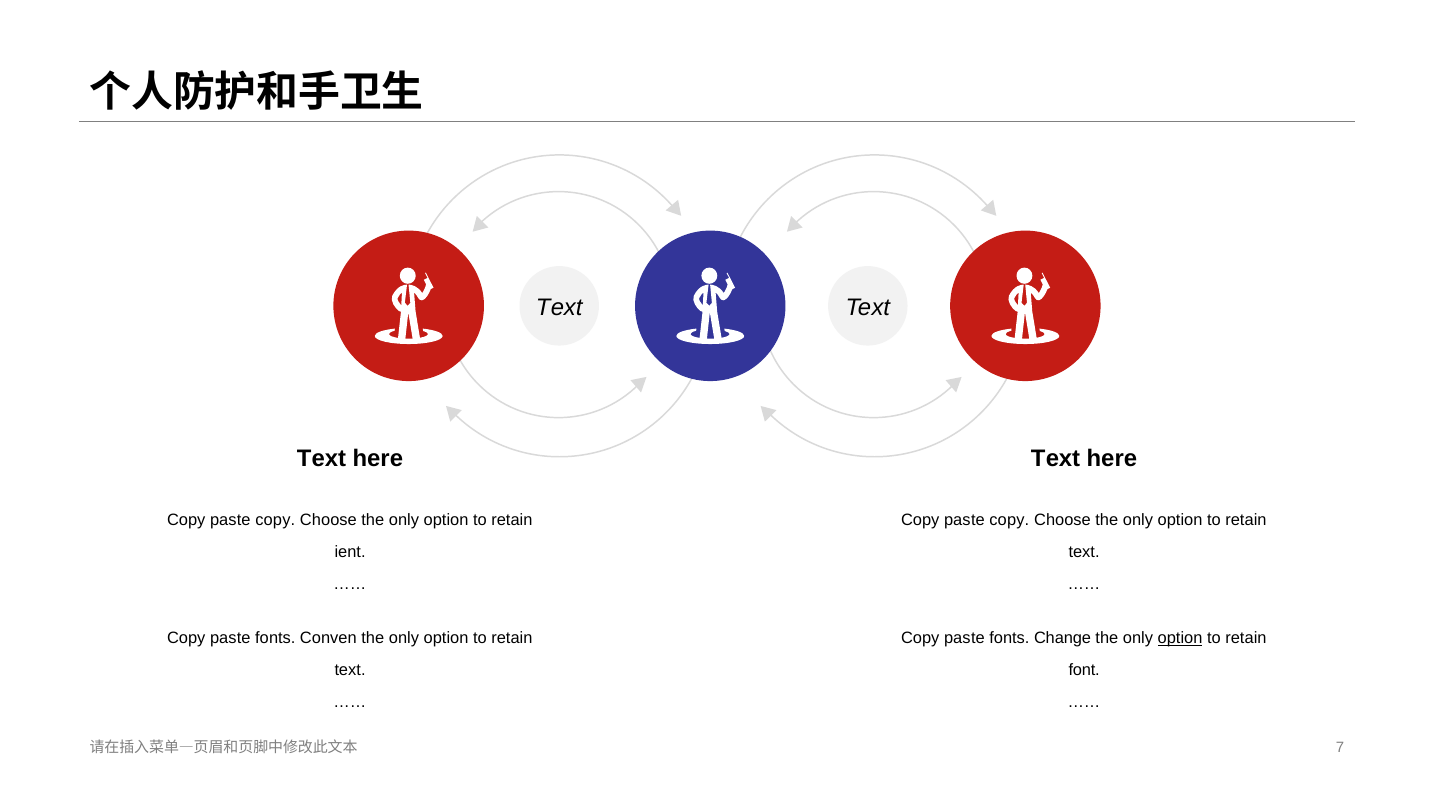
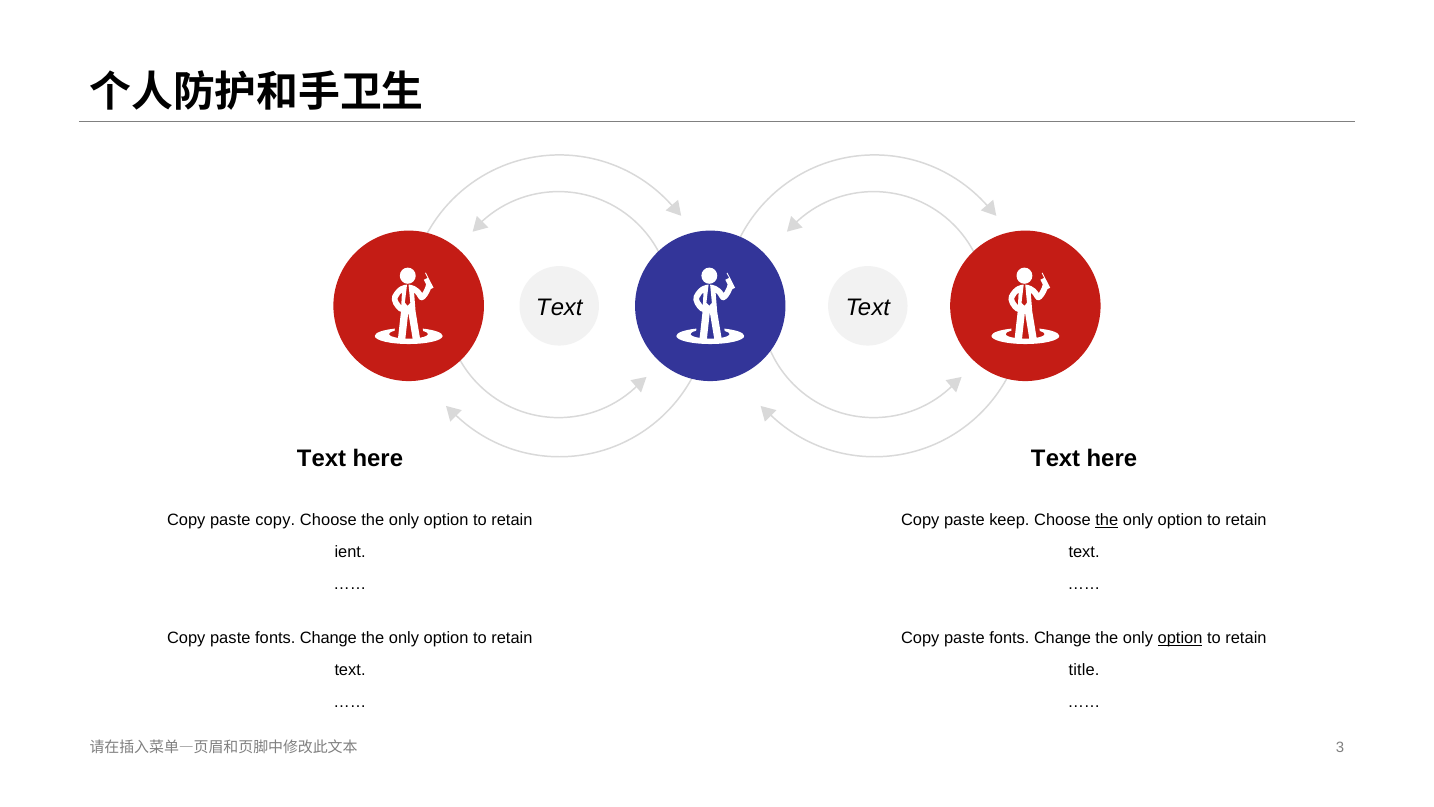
copy at (1009, 520): copy -> keep
the at (1107, 520) underline: none -> present
Conven at (328, 638): Conven -> Change
font: font -> title
7: 7 -> 3
